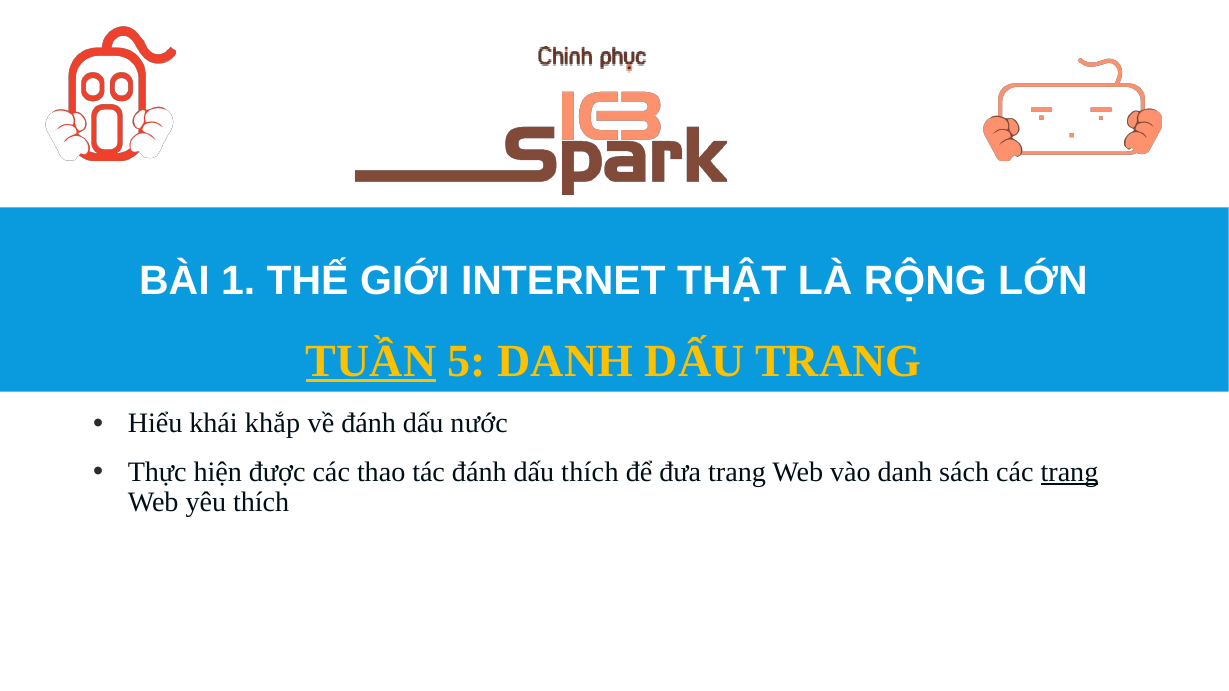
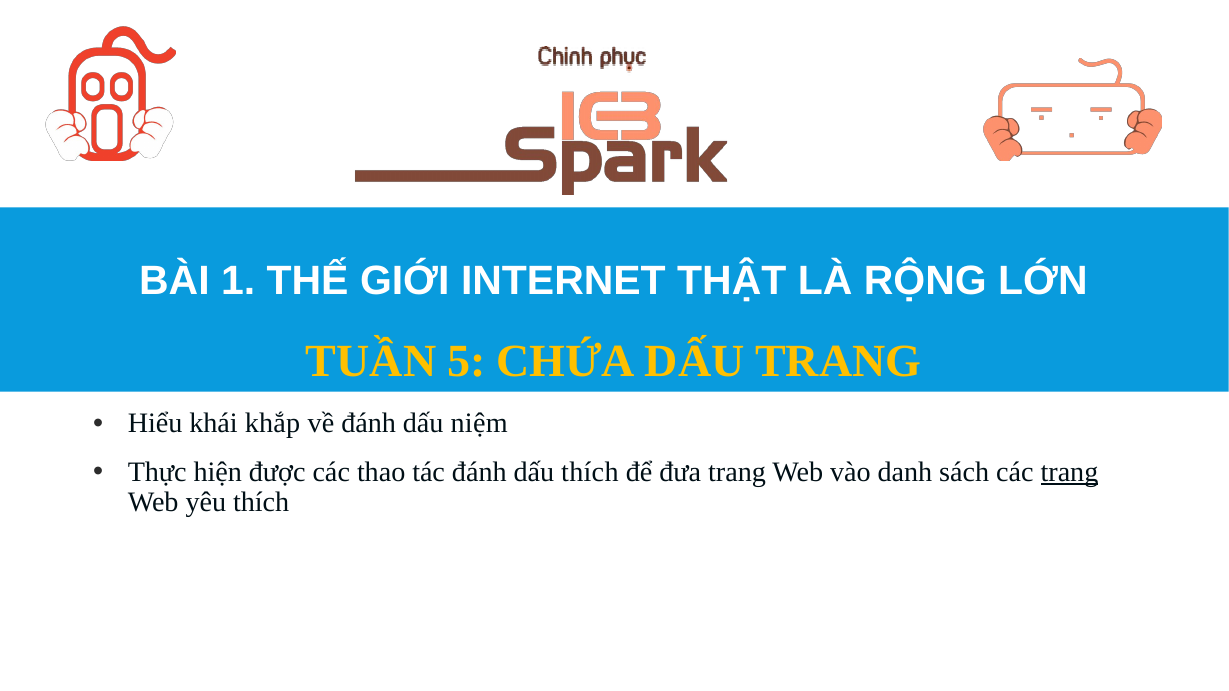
TUẦN underline: present -> none
5 DANH: DANH -> CHỨA
nước: nước -> niệm
